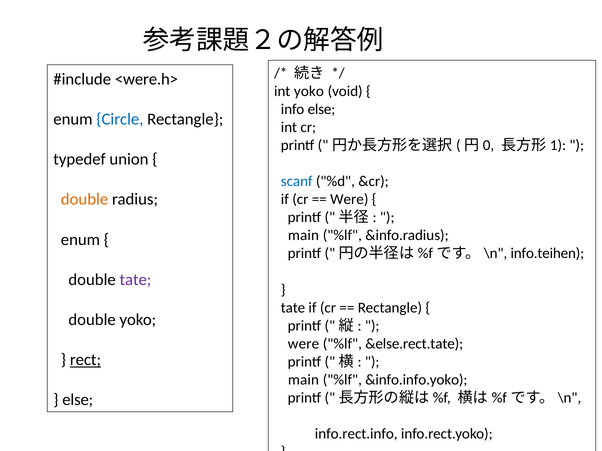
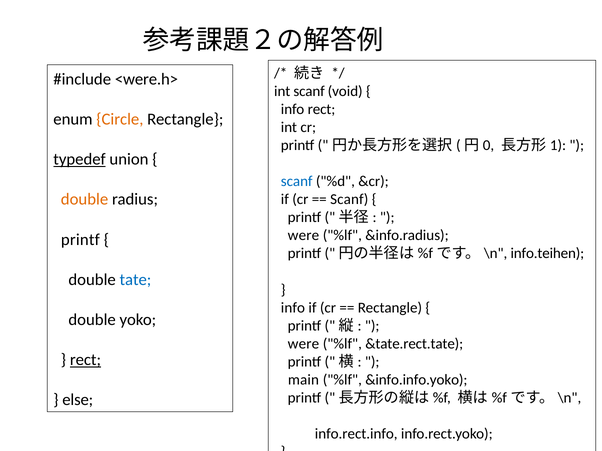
int yoko: yoko -> scanf
info else: else -> rect
Circle colour: blue -> orange
typedef underline: none -> present
Were at (349, 200): Were -> Scanf
main at (303, 236): main -> were
enum at (80, 240): enum -> printf
tate at (135, 280) colour: purple -> blue
tate at (293, 308): tate -> info
&else.rect.tate: &else.rect.tate -> &tate.rect.tate
